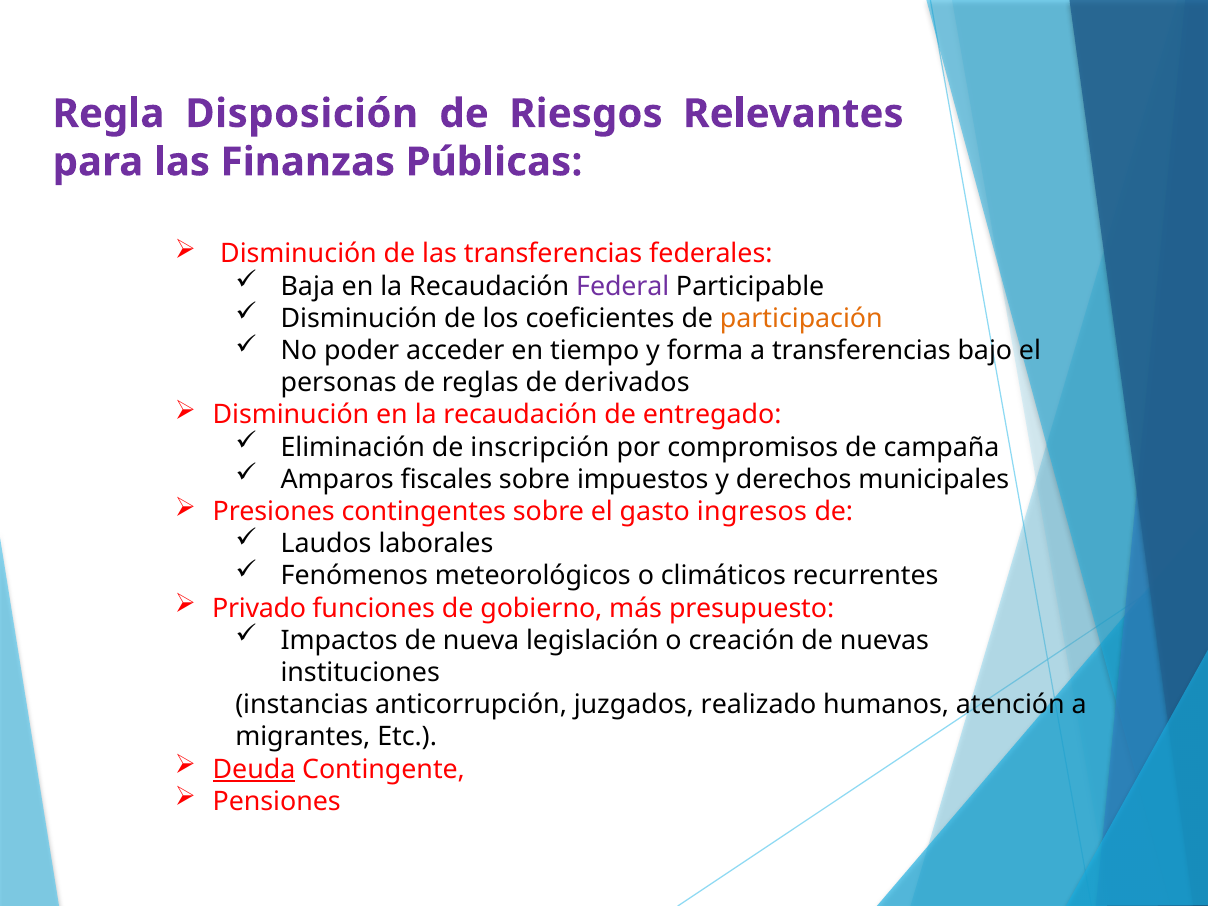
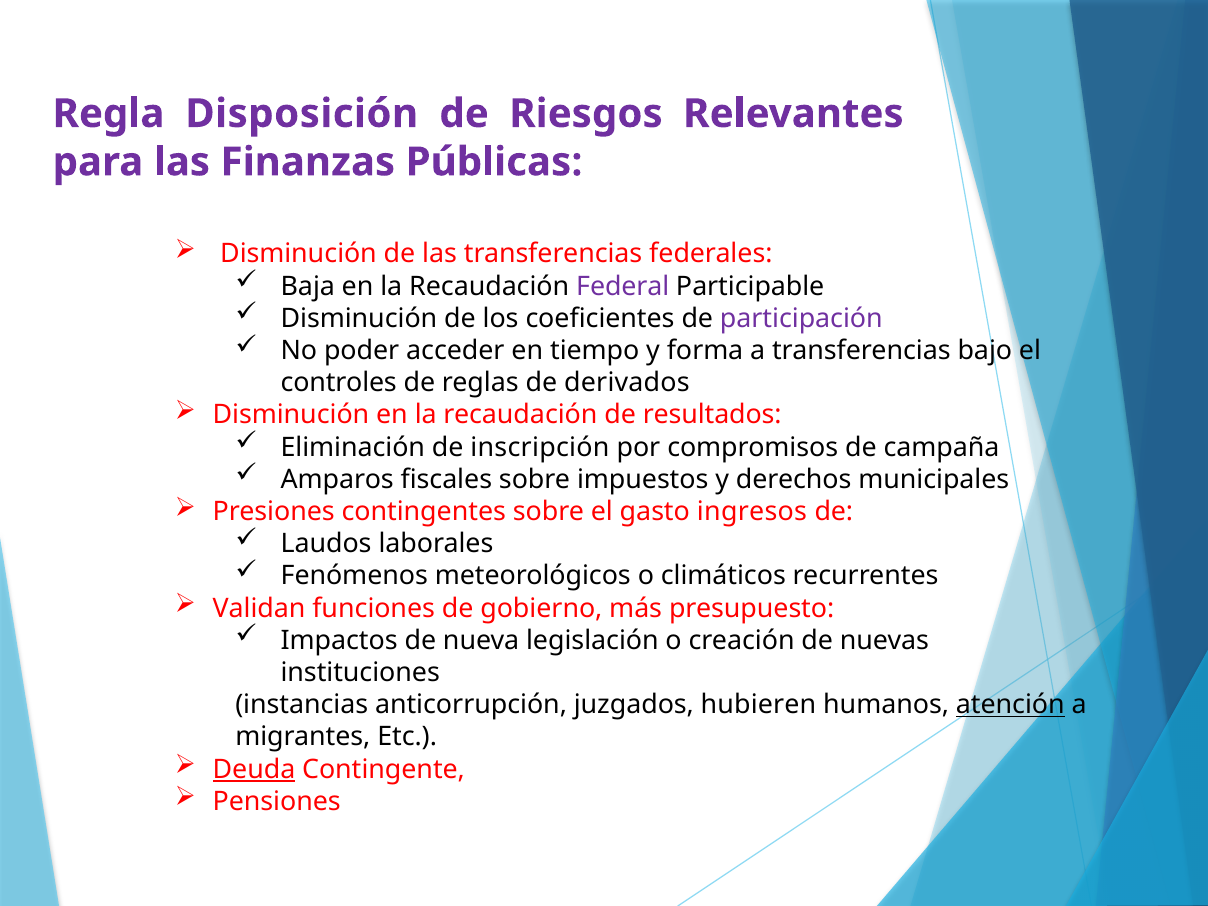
participación colour: orange -> purple
personas: personas -> controles
entregado: entregado -> resultados
Privado: Privado -> Validan
realizado: realizado -> hubieren
atención underline: none -> present
